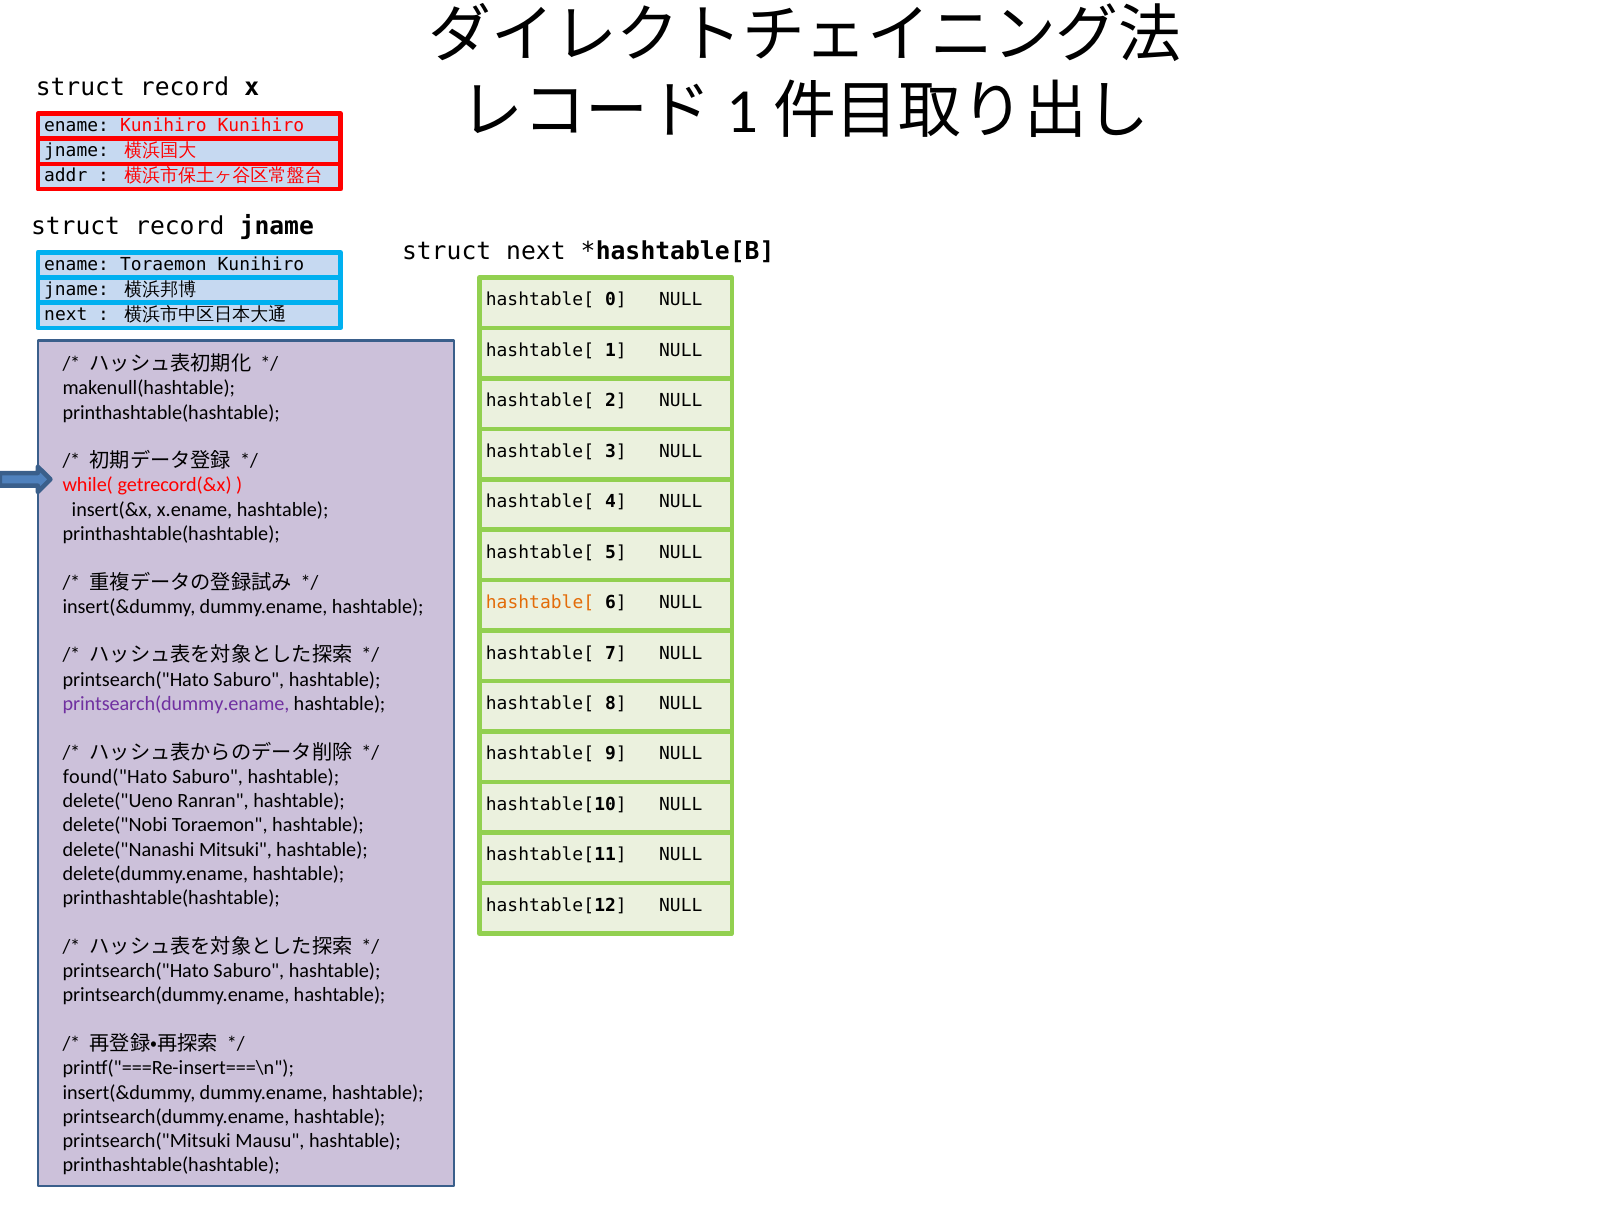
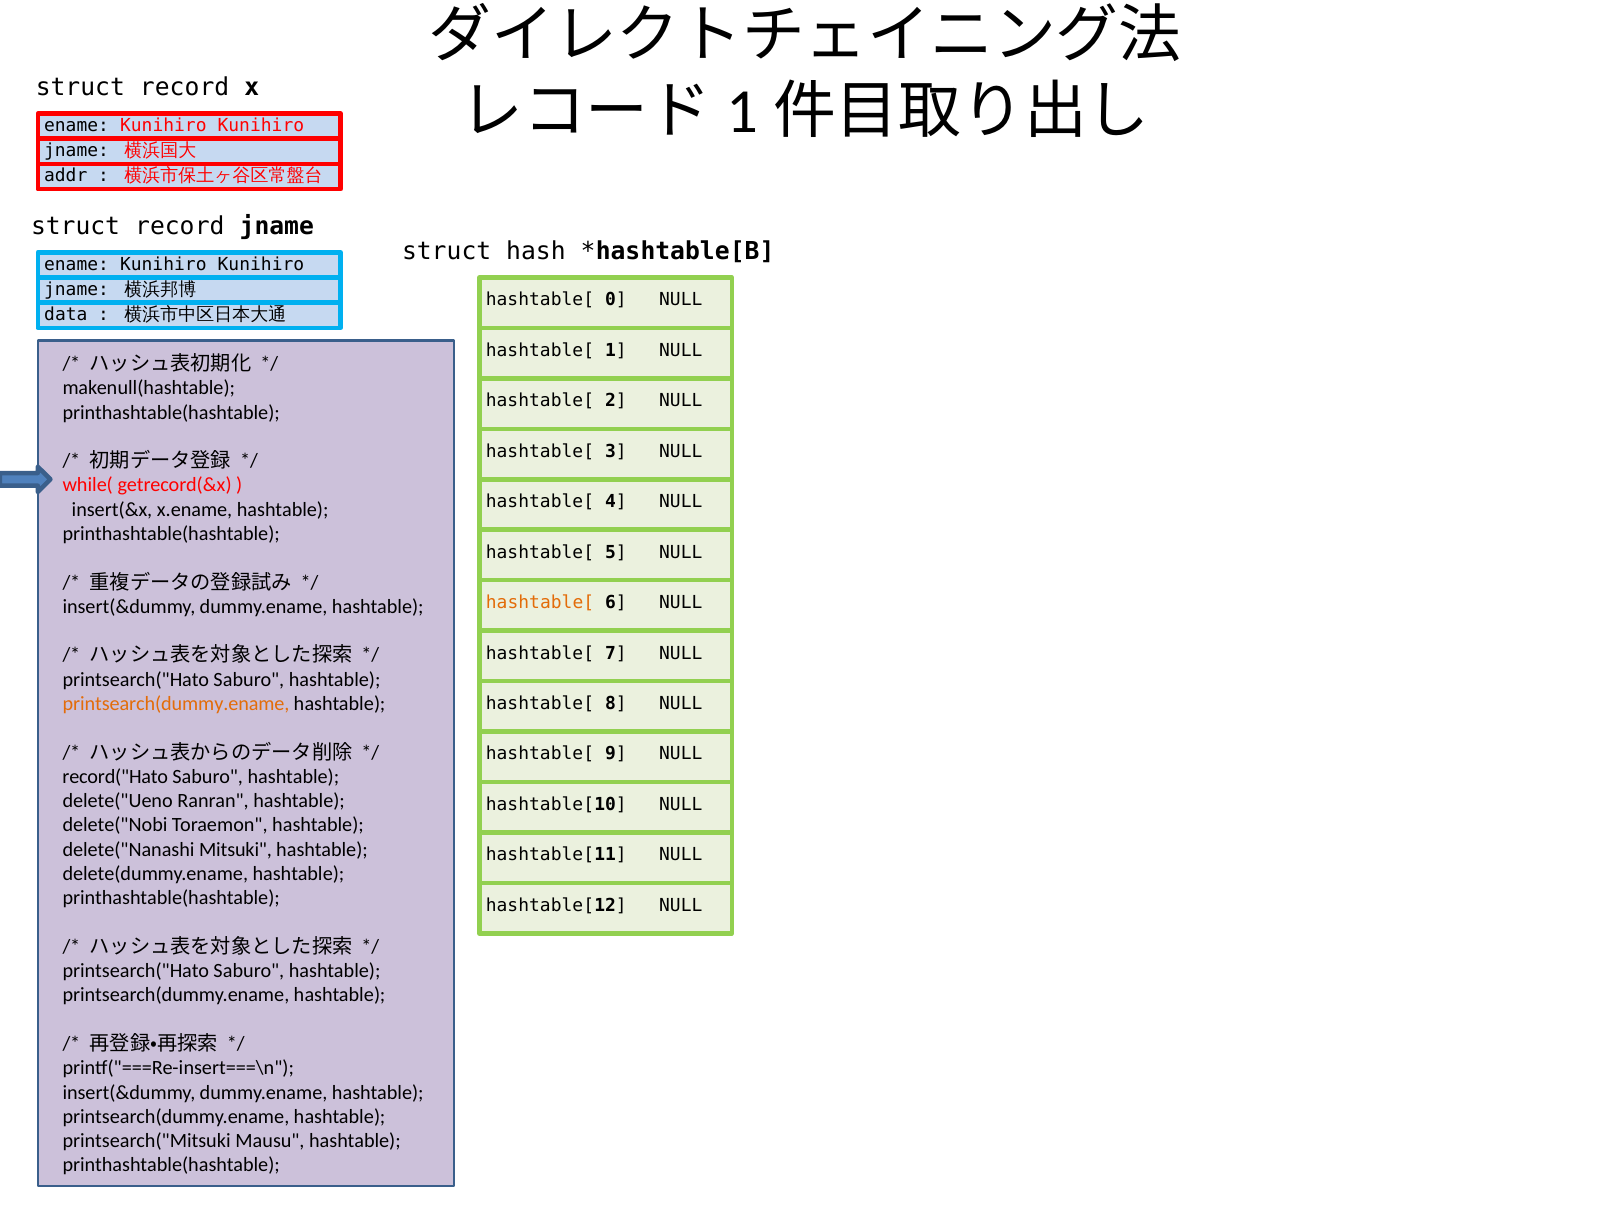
struct next: next -> hash
Toraemon at (163, 264): Toraemon -> Kunihiro
next at (66, 315): next -> data
printsearch(dummy.ename at (176, 704) colour: purple -> orange
found("Hato: found("Hato -> record("Hato
